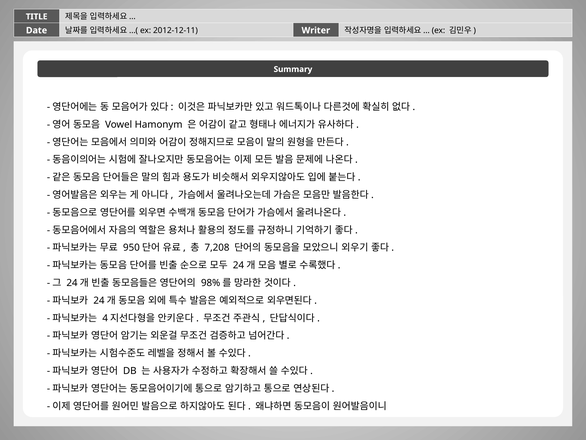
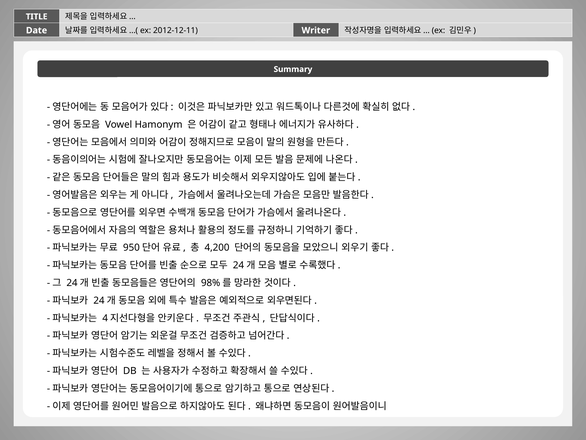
7,208: 7,208 -> 4,200
